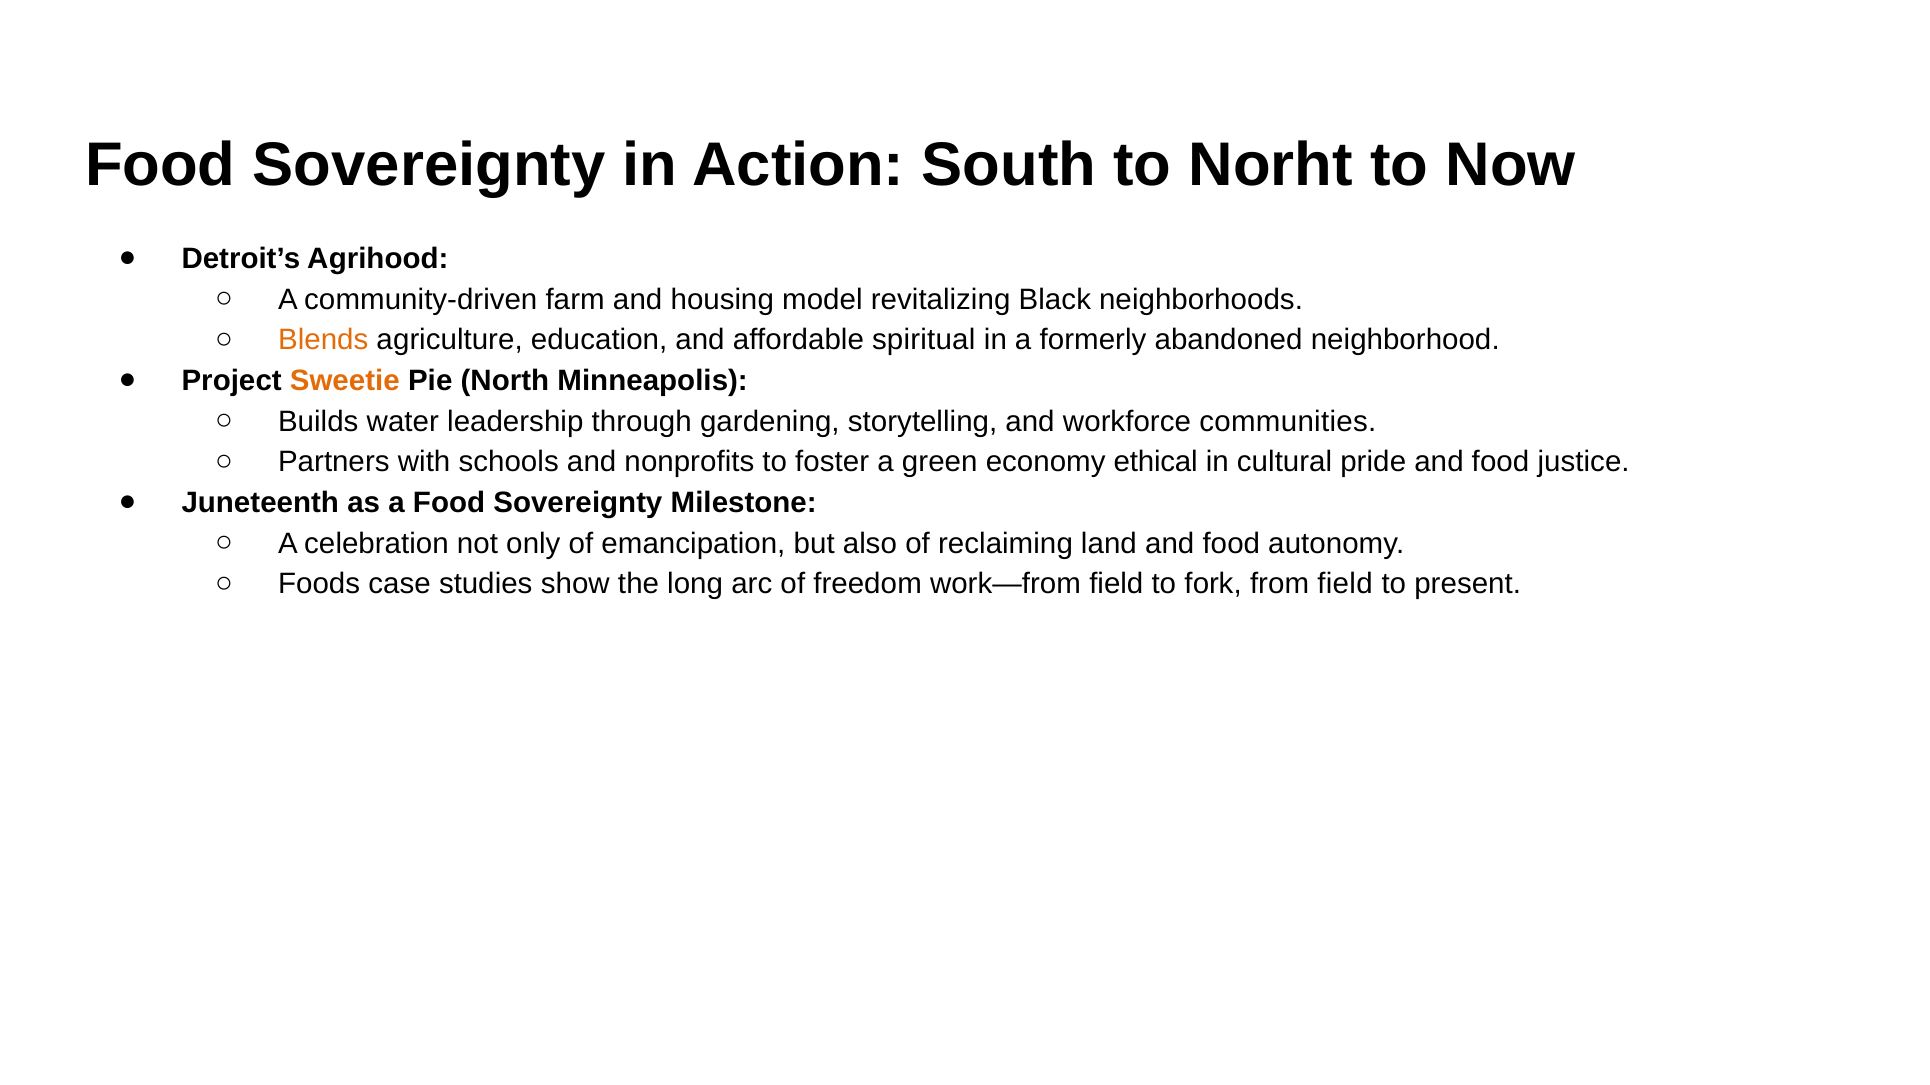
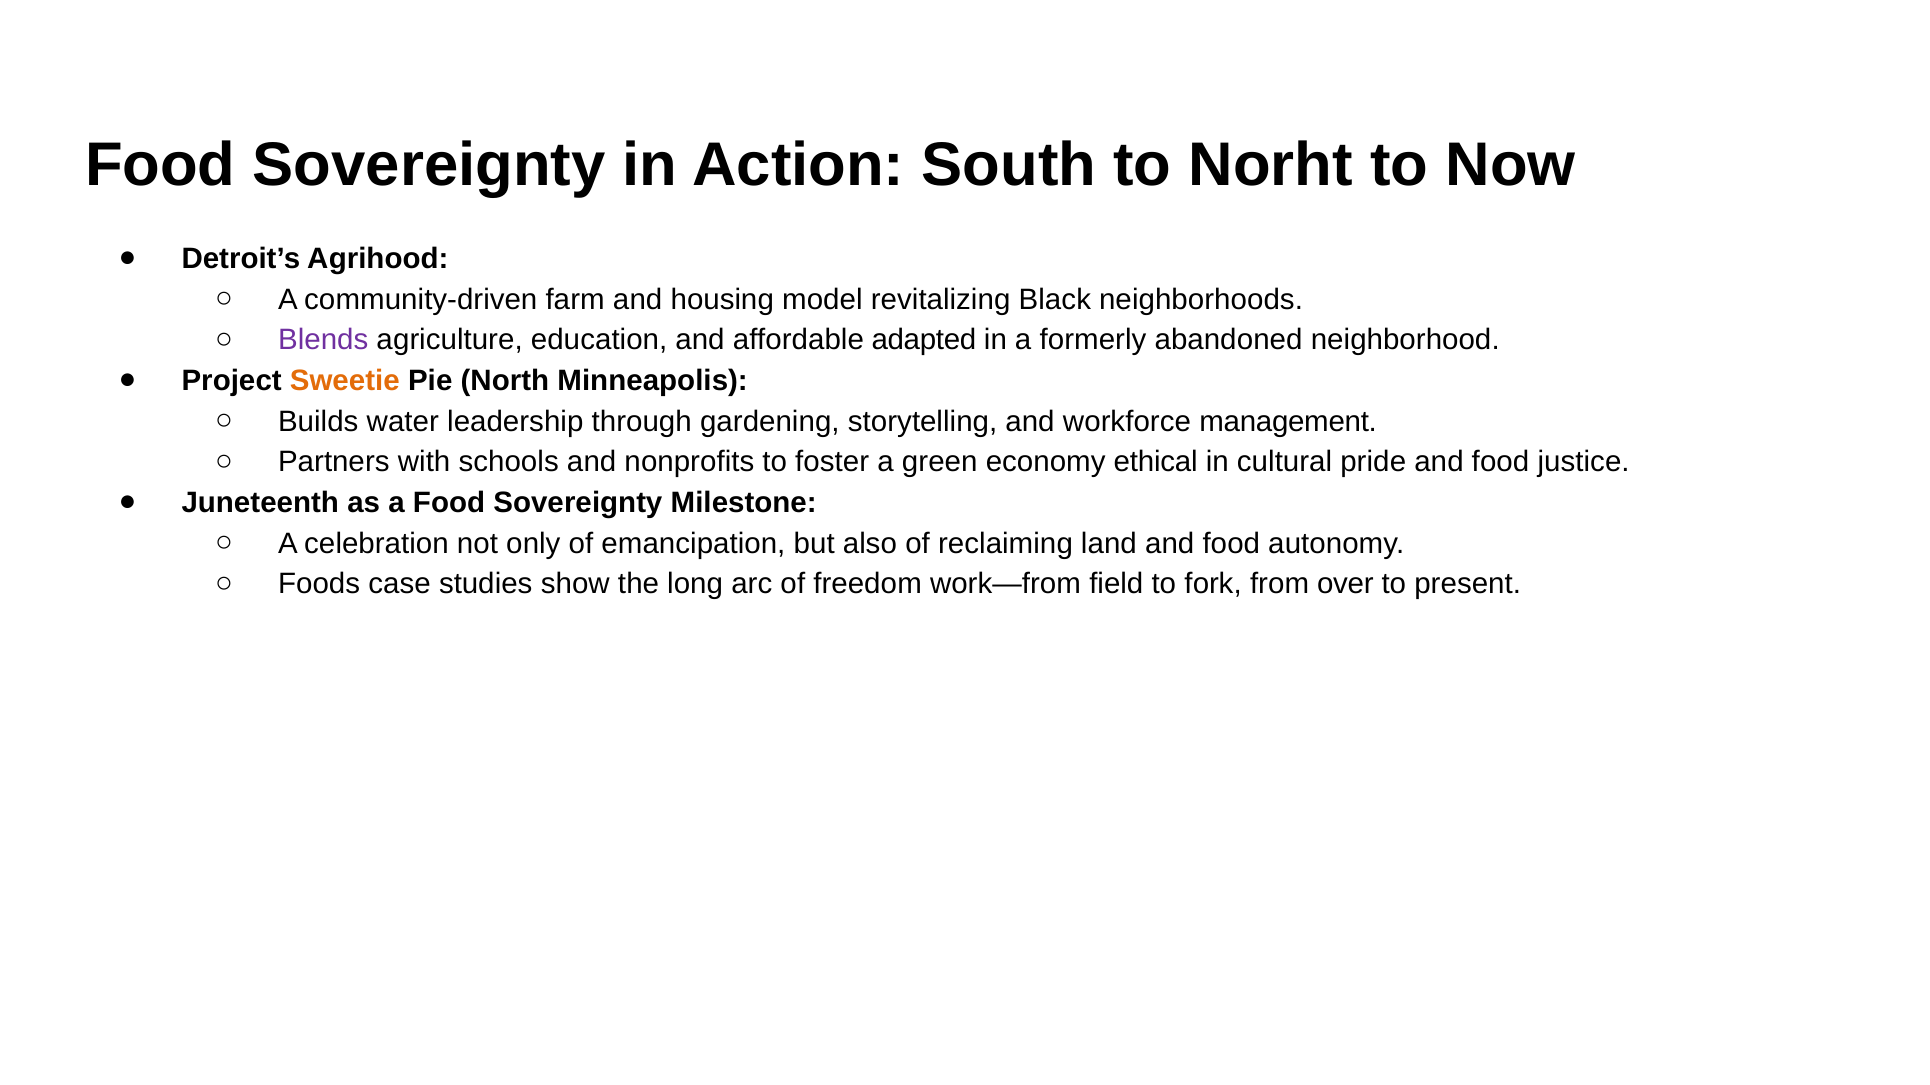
Blends colour: orange -> purple
spiritual: spiritual -> adapted
communities: communities -> management
from field: field -> over
